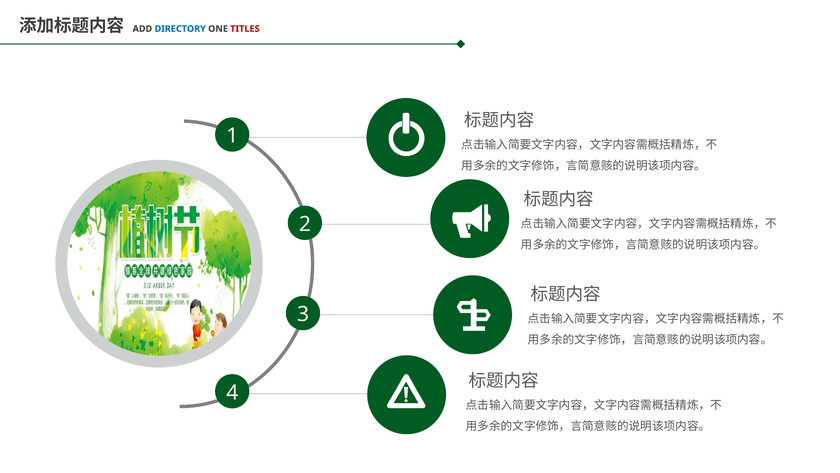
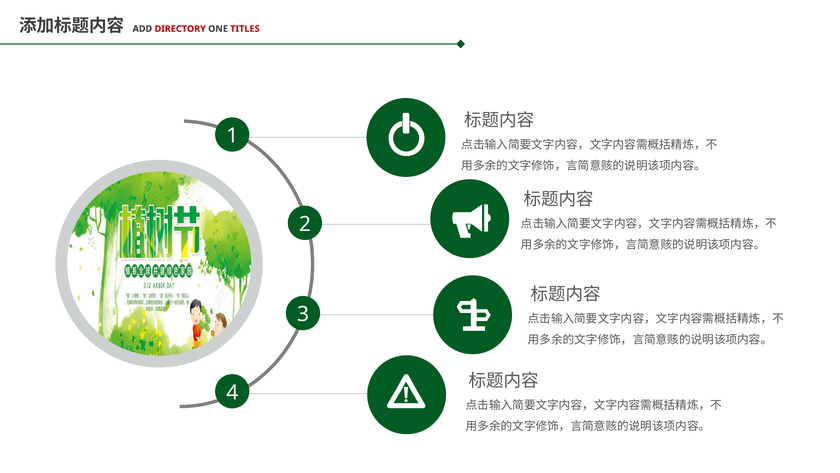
DIRECTORY colour: blue -> red
